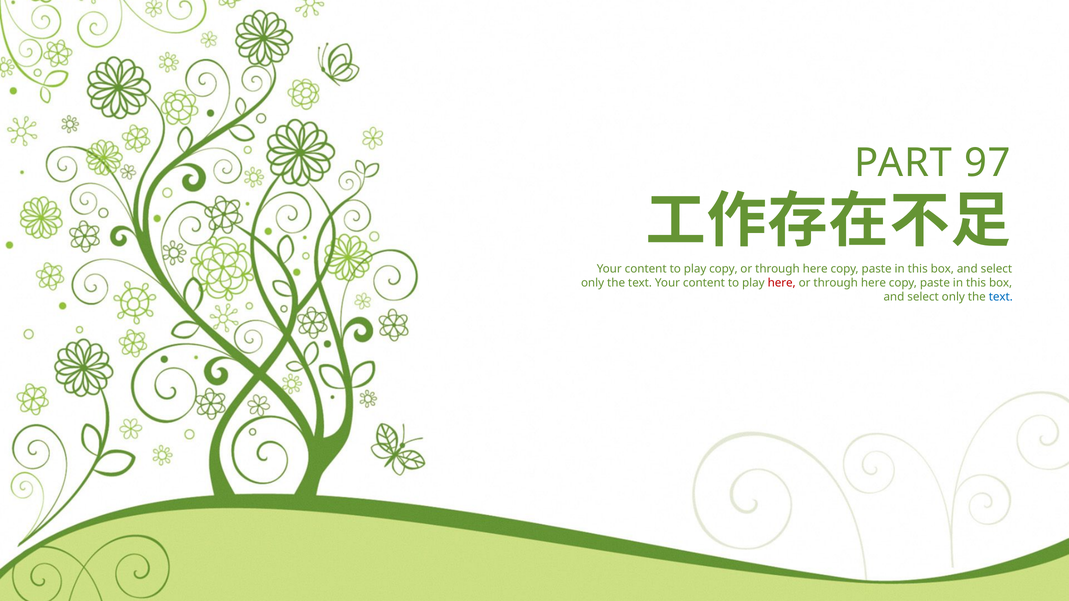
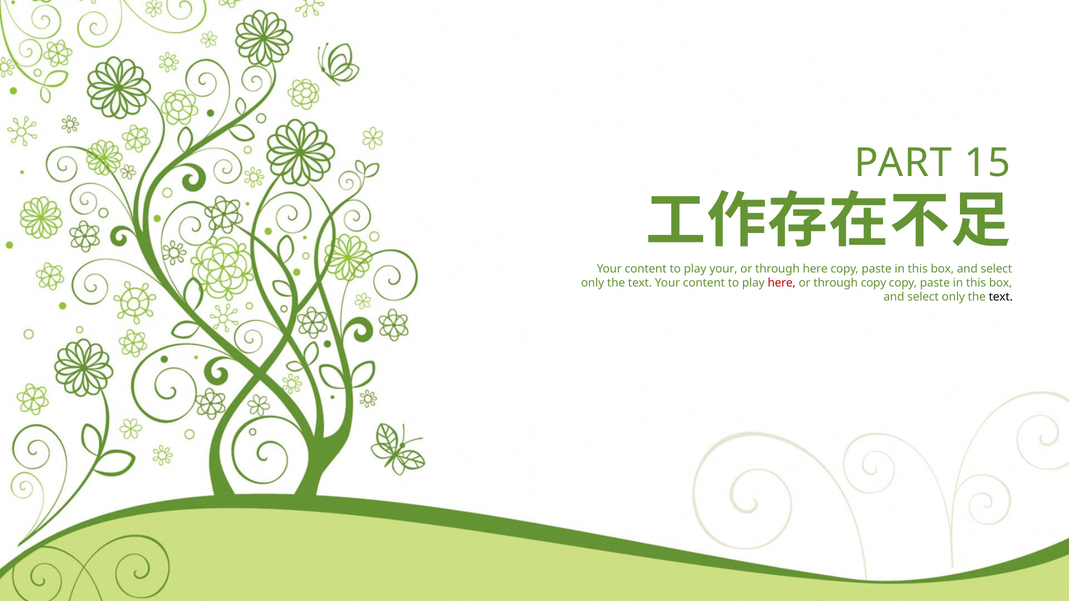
97: 97 -> 15
play copy: copy -> your
here at (873, 283): here -> copy
text at (1001, 297) colour: blue -> black
